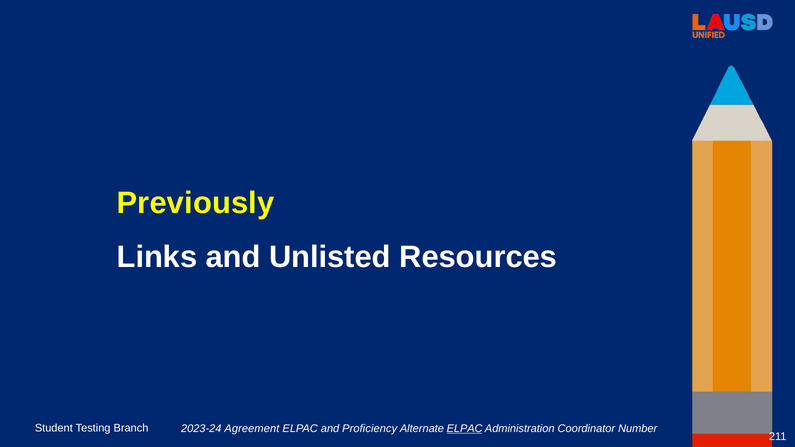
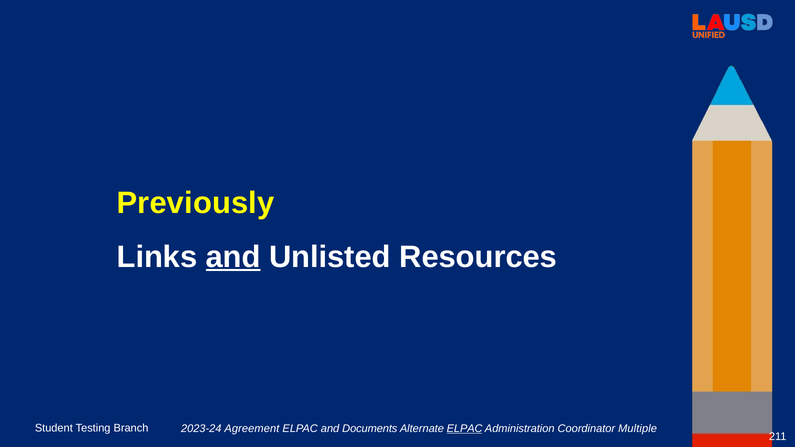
and at (233, 257) underline: none -> present
Proficiency: Proficiency -> Documents
Number: Number -> Multiple
